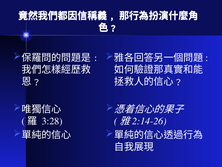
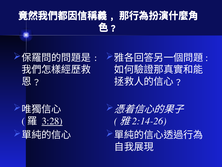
3:28 underline: none -> present
